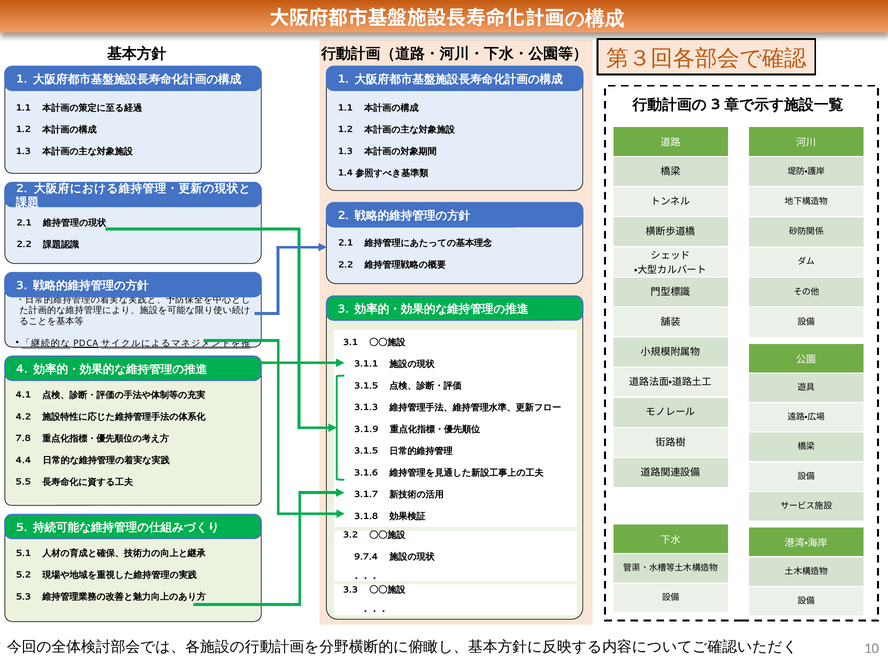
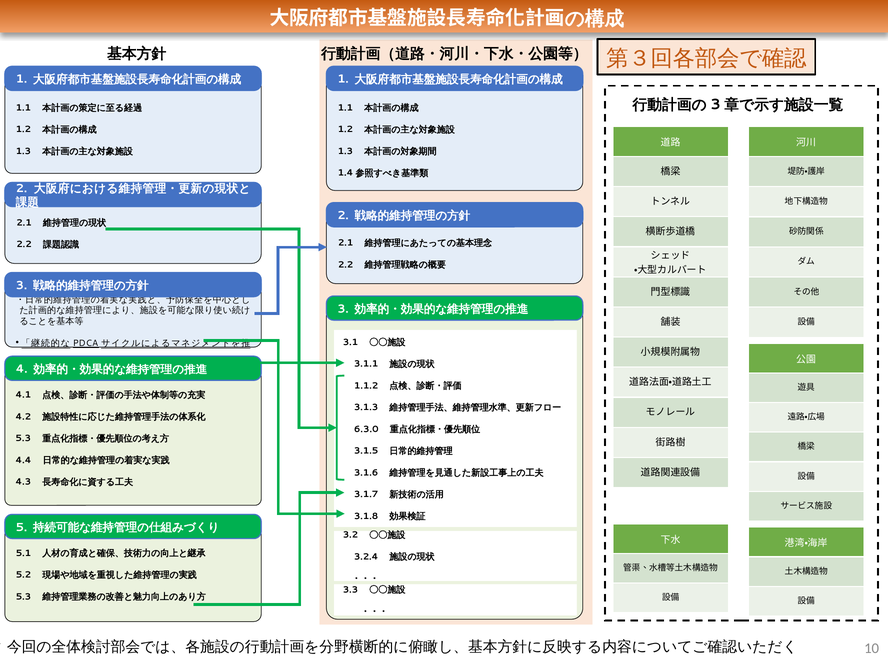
3.1.5 at (366, 386): 3.1.5 -> 1.1.2
3.1.9: 3.1.9 -> 6.3.0
7.8 at (23, 438): 7.8 -> 5.3
5.5: 5.5 -> 4.3
9.7.4: 9.7.4 -> 3.2.4
